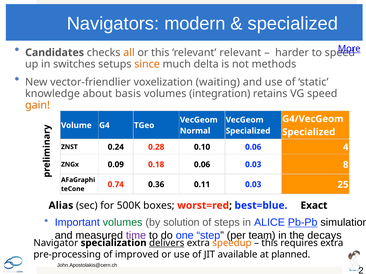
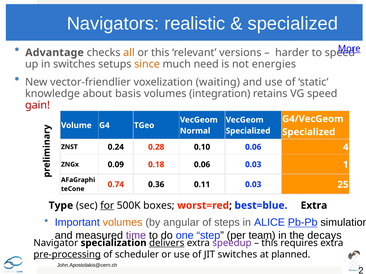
modern: modern -> realistic
Candidates: Candidates -> Advantage
relevant relevant: relevant -> versions
delta: delta -> need
methods: methods -> energies
gain colour: orange -> red
0.03 8: 8 -> 1
Alias: Alias -> Type
for underline: none -> present
best=blue Exact: Exact -> Extra
volumes at (123, 223) colour: green -> orange
solution: solution -> angular
speedup colour: orange -> purple
pre-processing underline: none -> present
improved: improved -> scheduler
JIT available: available -> switches
